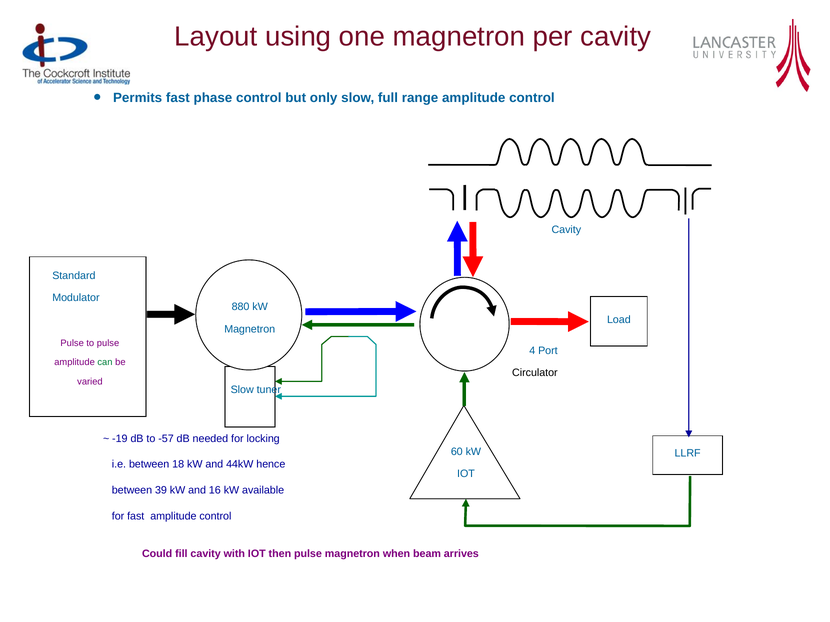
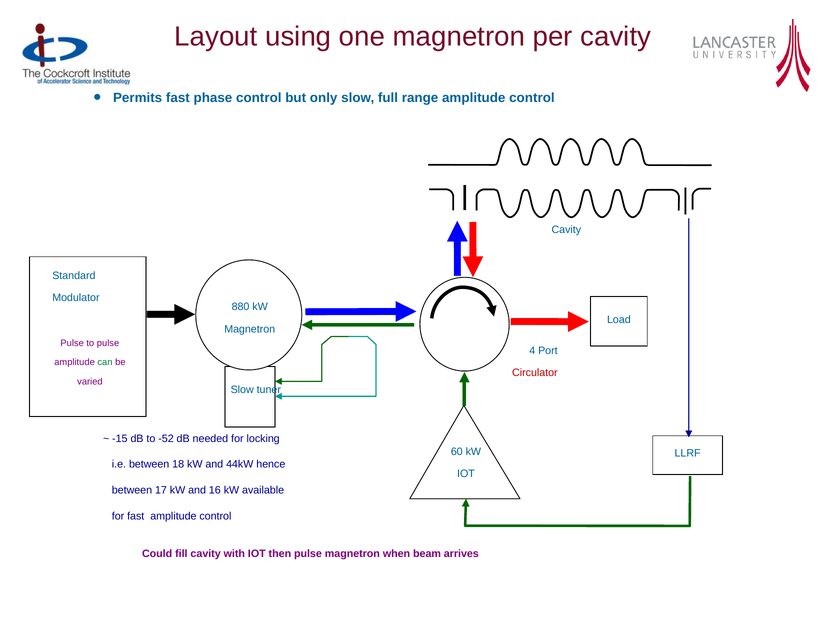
Circulator colour: black -> red
-19: -19 -> -15
-57: -57 -> -52
39: 39 -> 17
